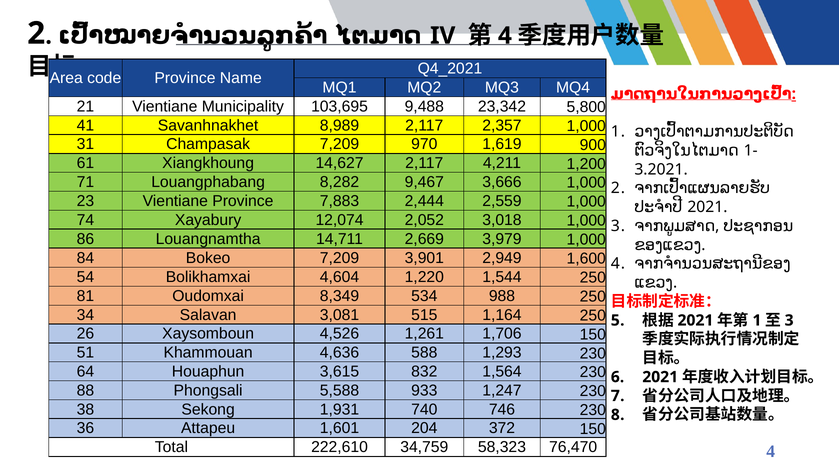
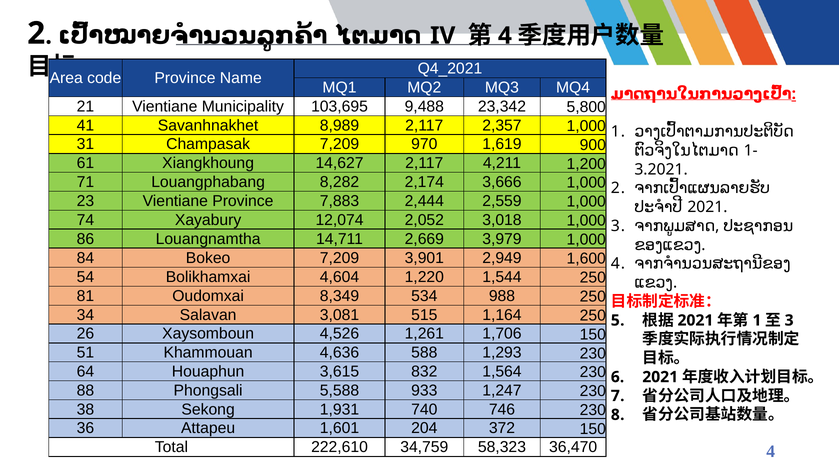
9,467: 9,467 -> 2,174
76,470: 76,470 -> 36,470
